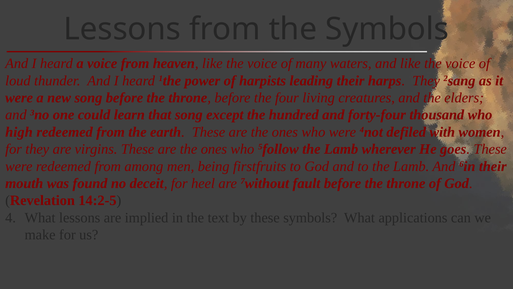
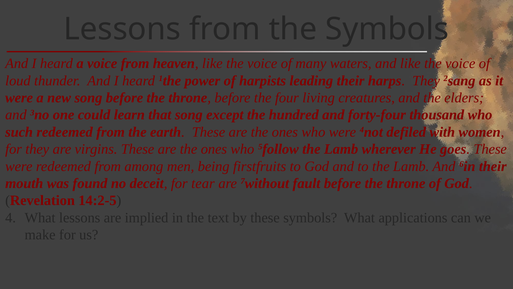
high: high -> such
heel: heel -> tear
